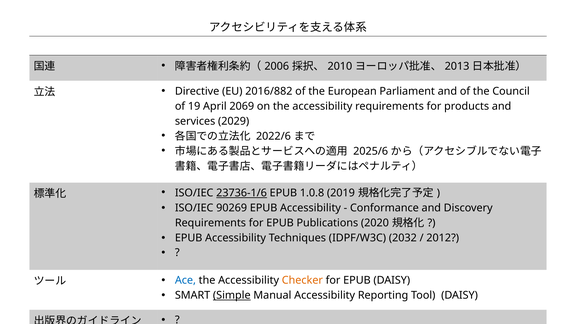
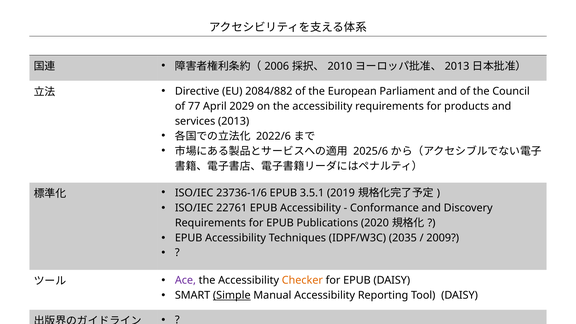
2016/882: 2016/882 -> 2084/882
19: 19 -> 77
2069: 2069 -> 2029
services 2029: 2029 -> 2013
23736-1/6 underline: present -> none
1.0.8: 1.0.8 -> 3.5.1
90269: 90269 -> 22761
2032: 2032 -> 2035
2012: 2012 -> 2009
Ace colour: blue -> purple
